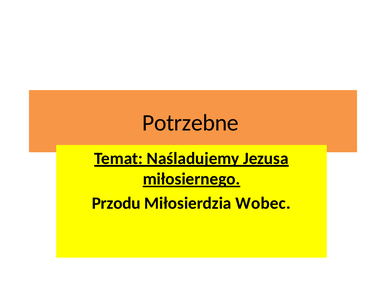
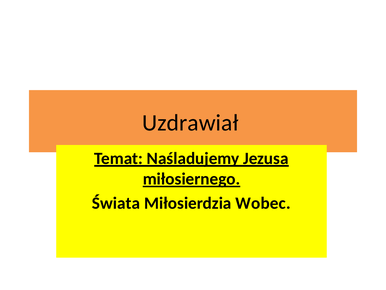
Potrzebne: Potrzebne -> Uzdrawiał
Przodu: Przodu -> Świata
